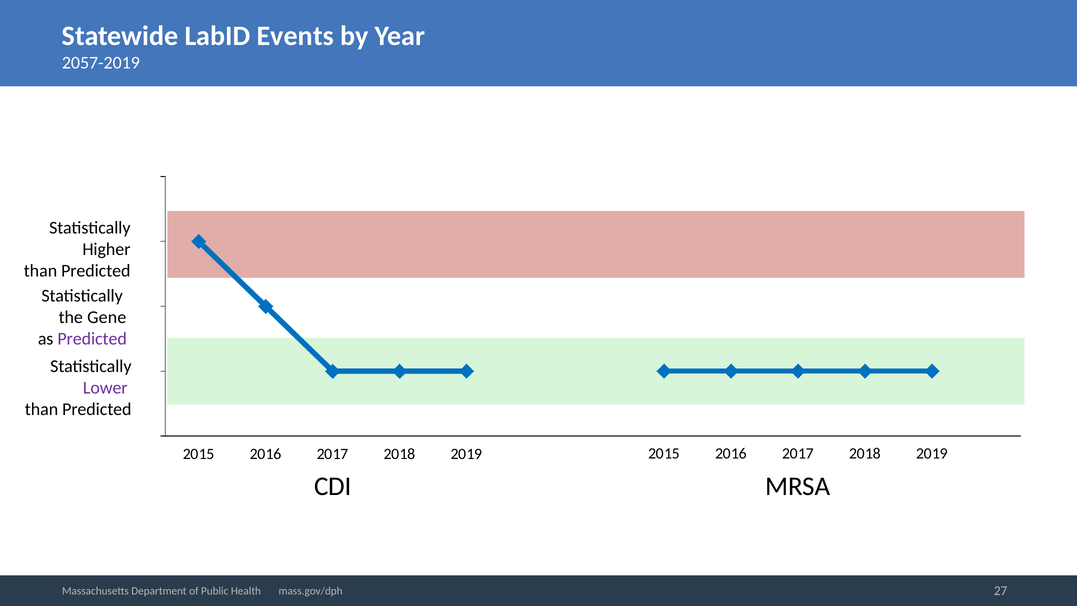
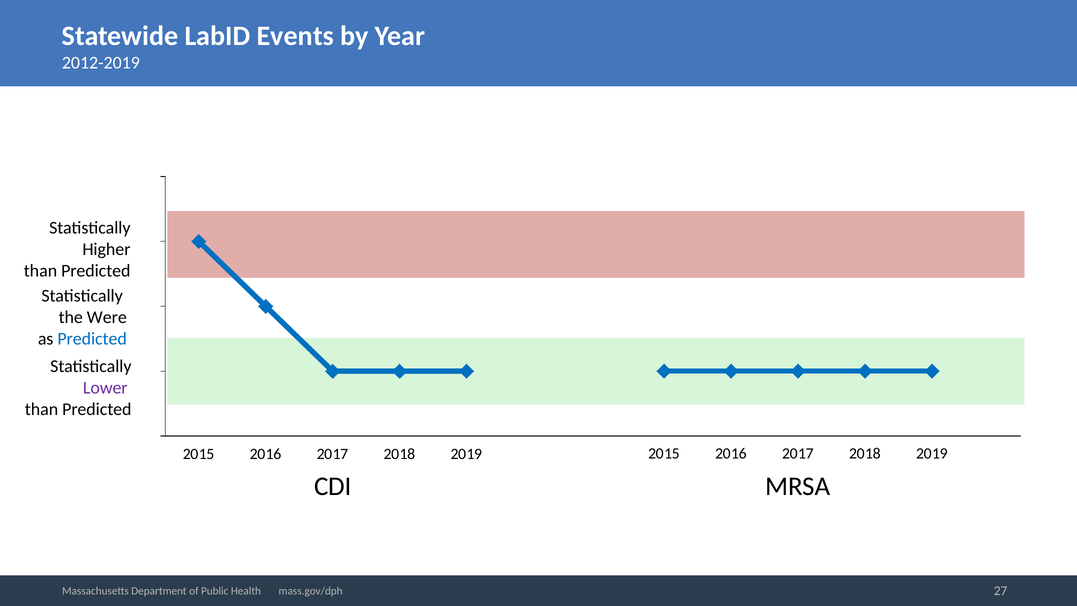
2057-2019: 2057-2019 -> 2012-2019
Gene: Gene -> Were
Predicted at (92, 339) colour: purple -> blue
